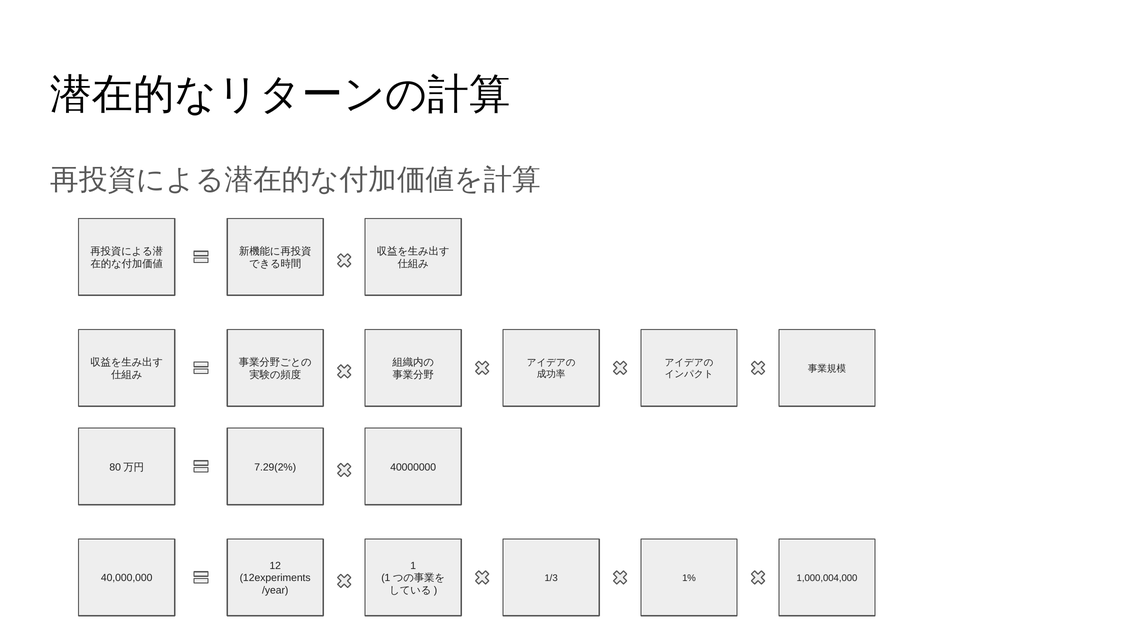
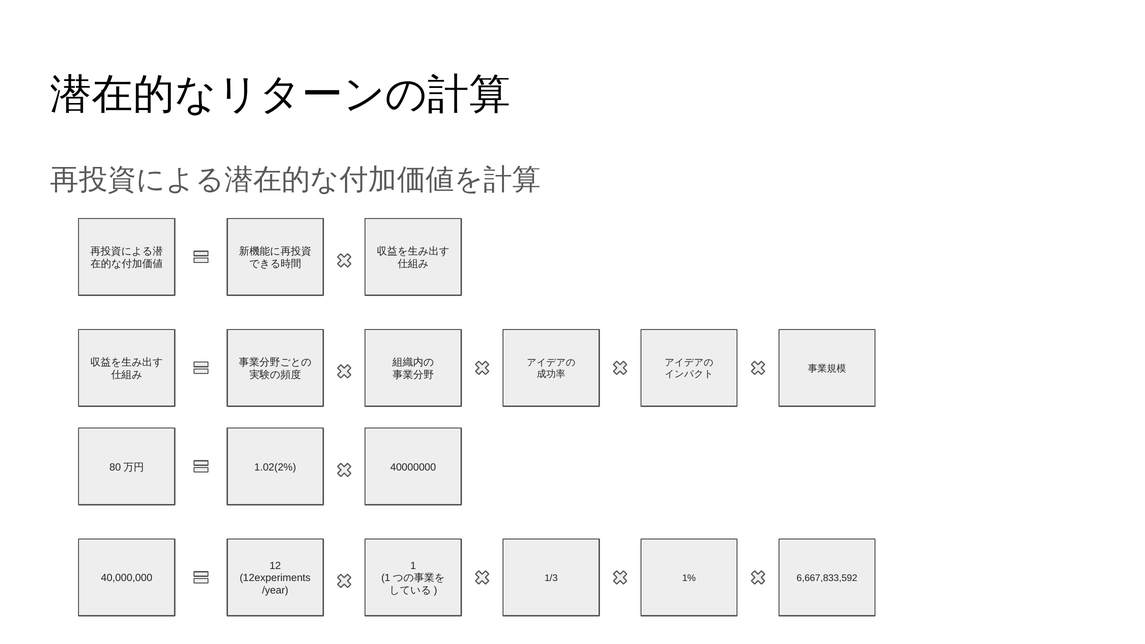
7.29(2%: 7.29(2% -> 1.02(2%
1,000,004,000: 1,000,004,000 -> 6,667,833,592
